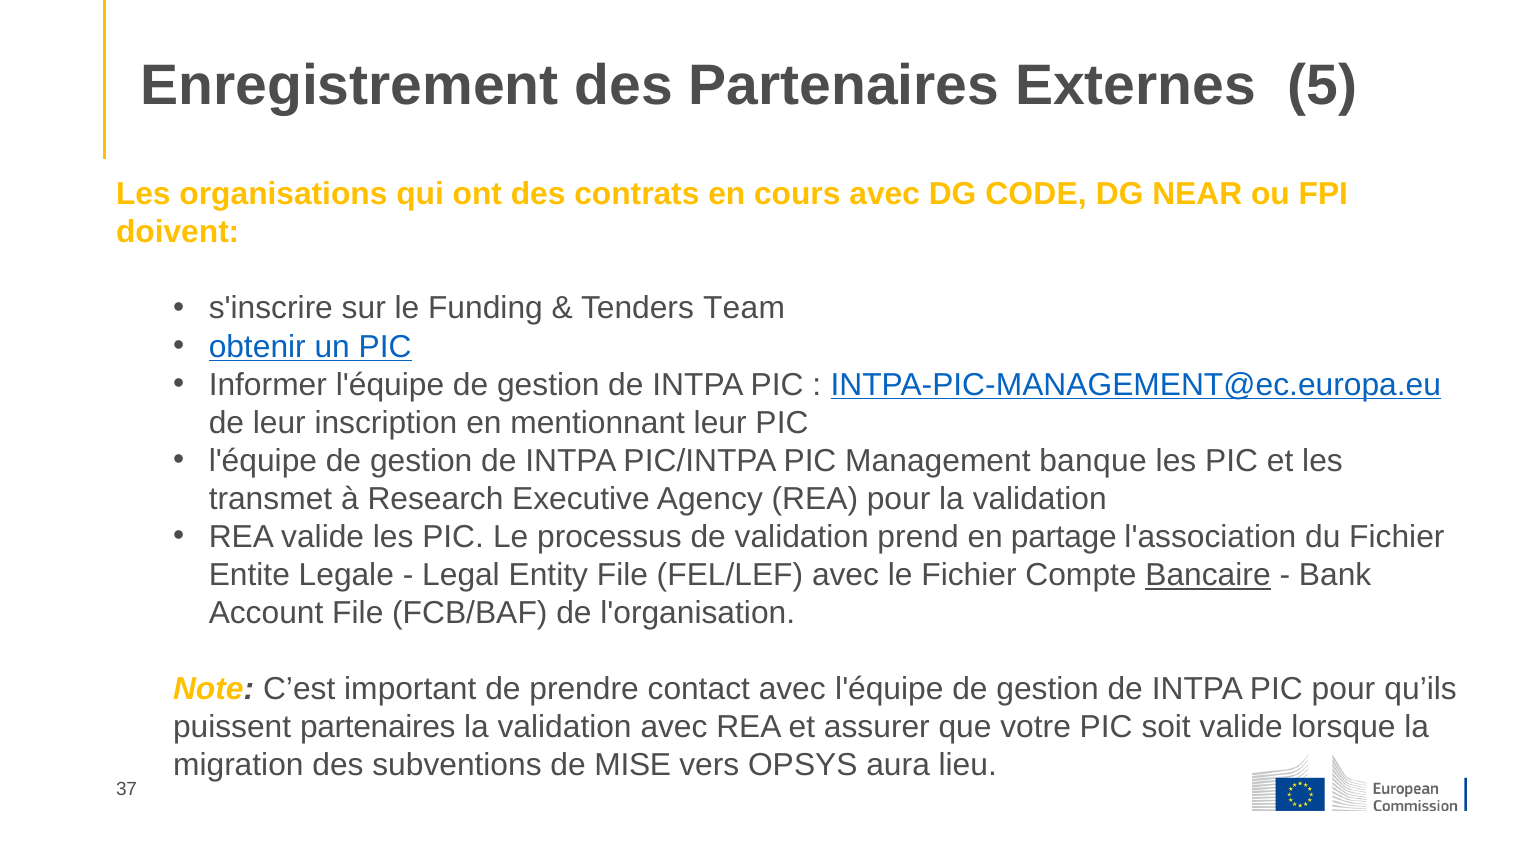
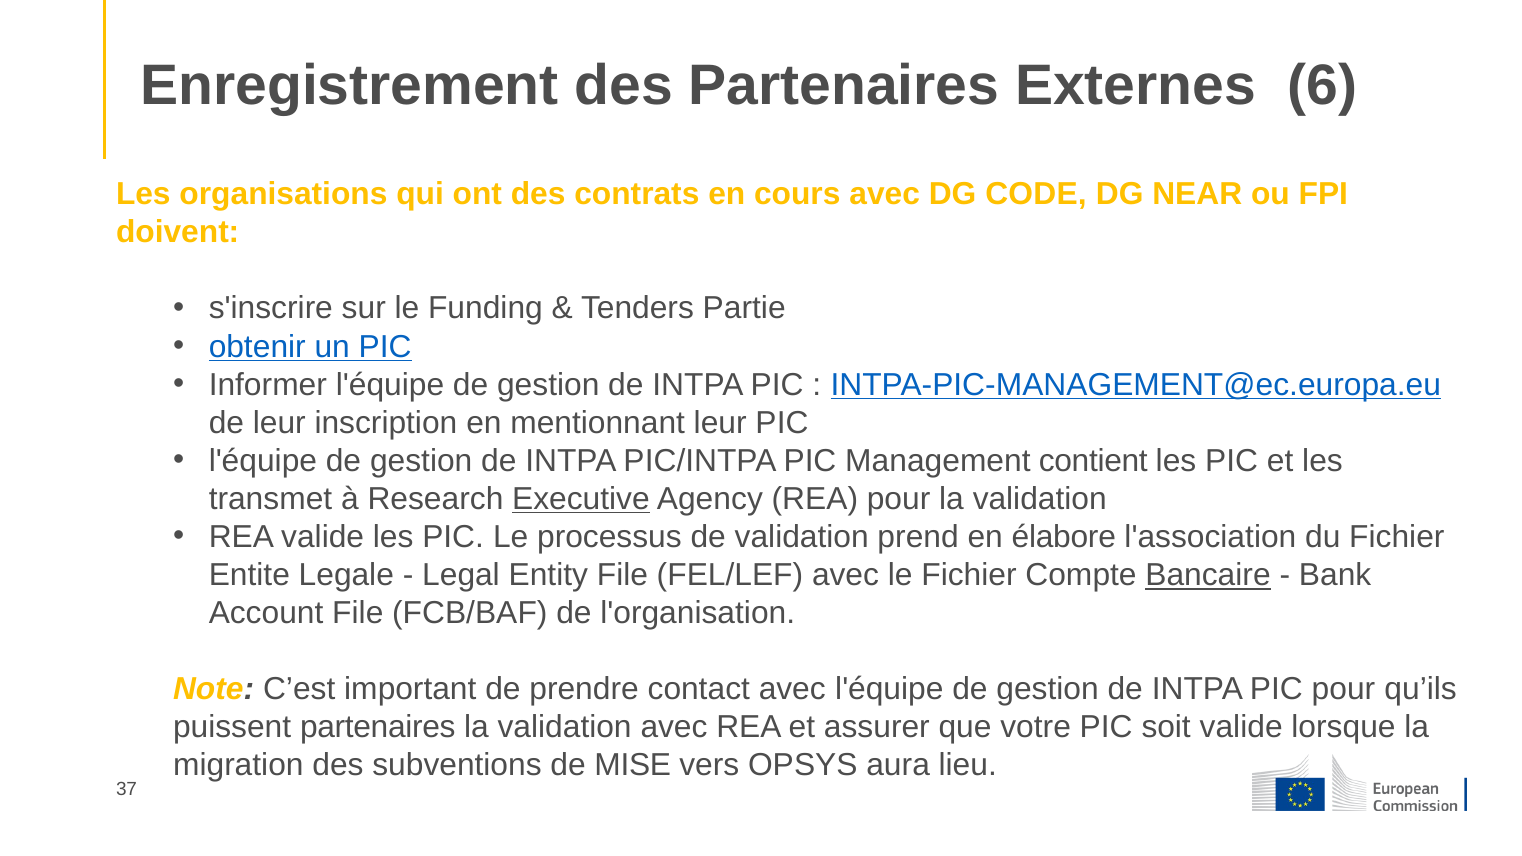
5: 5 -> 6
Team: Team -> Partie
banque: banque -> contient
Executive underline: none -> present
partage: partage -> élabore
